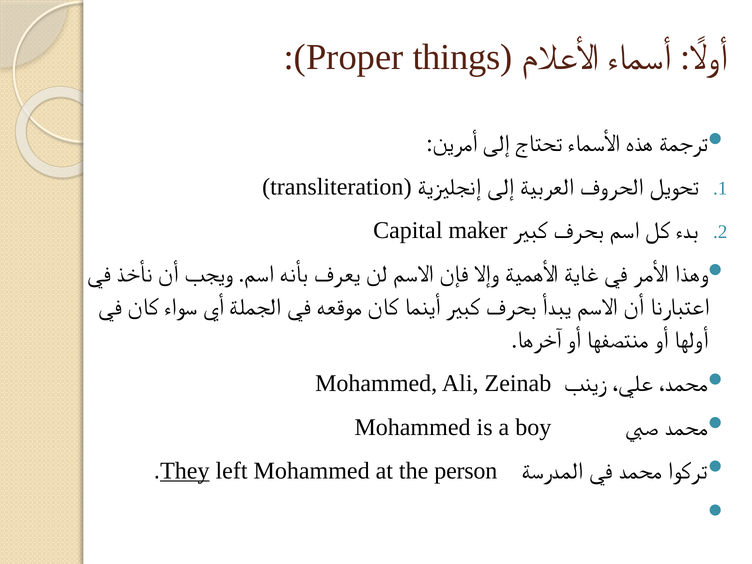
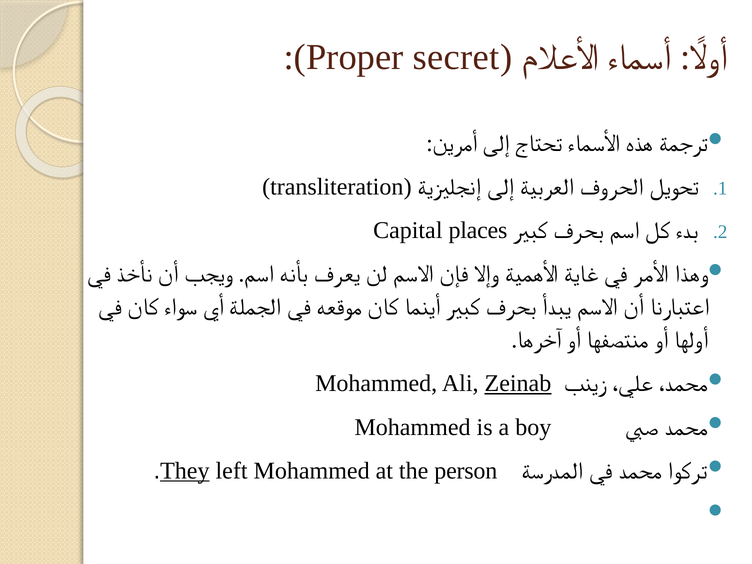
things: things -> secret
maker: maker -> places
Zeinab underline: none -> present
